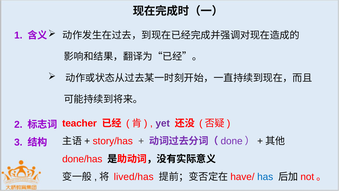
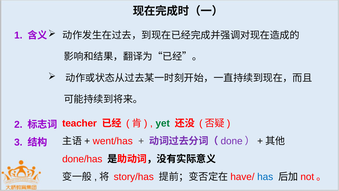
yet colour: purple -> green
story/has: story/has -> went/has
lived/has: lived/has -> story/has
